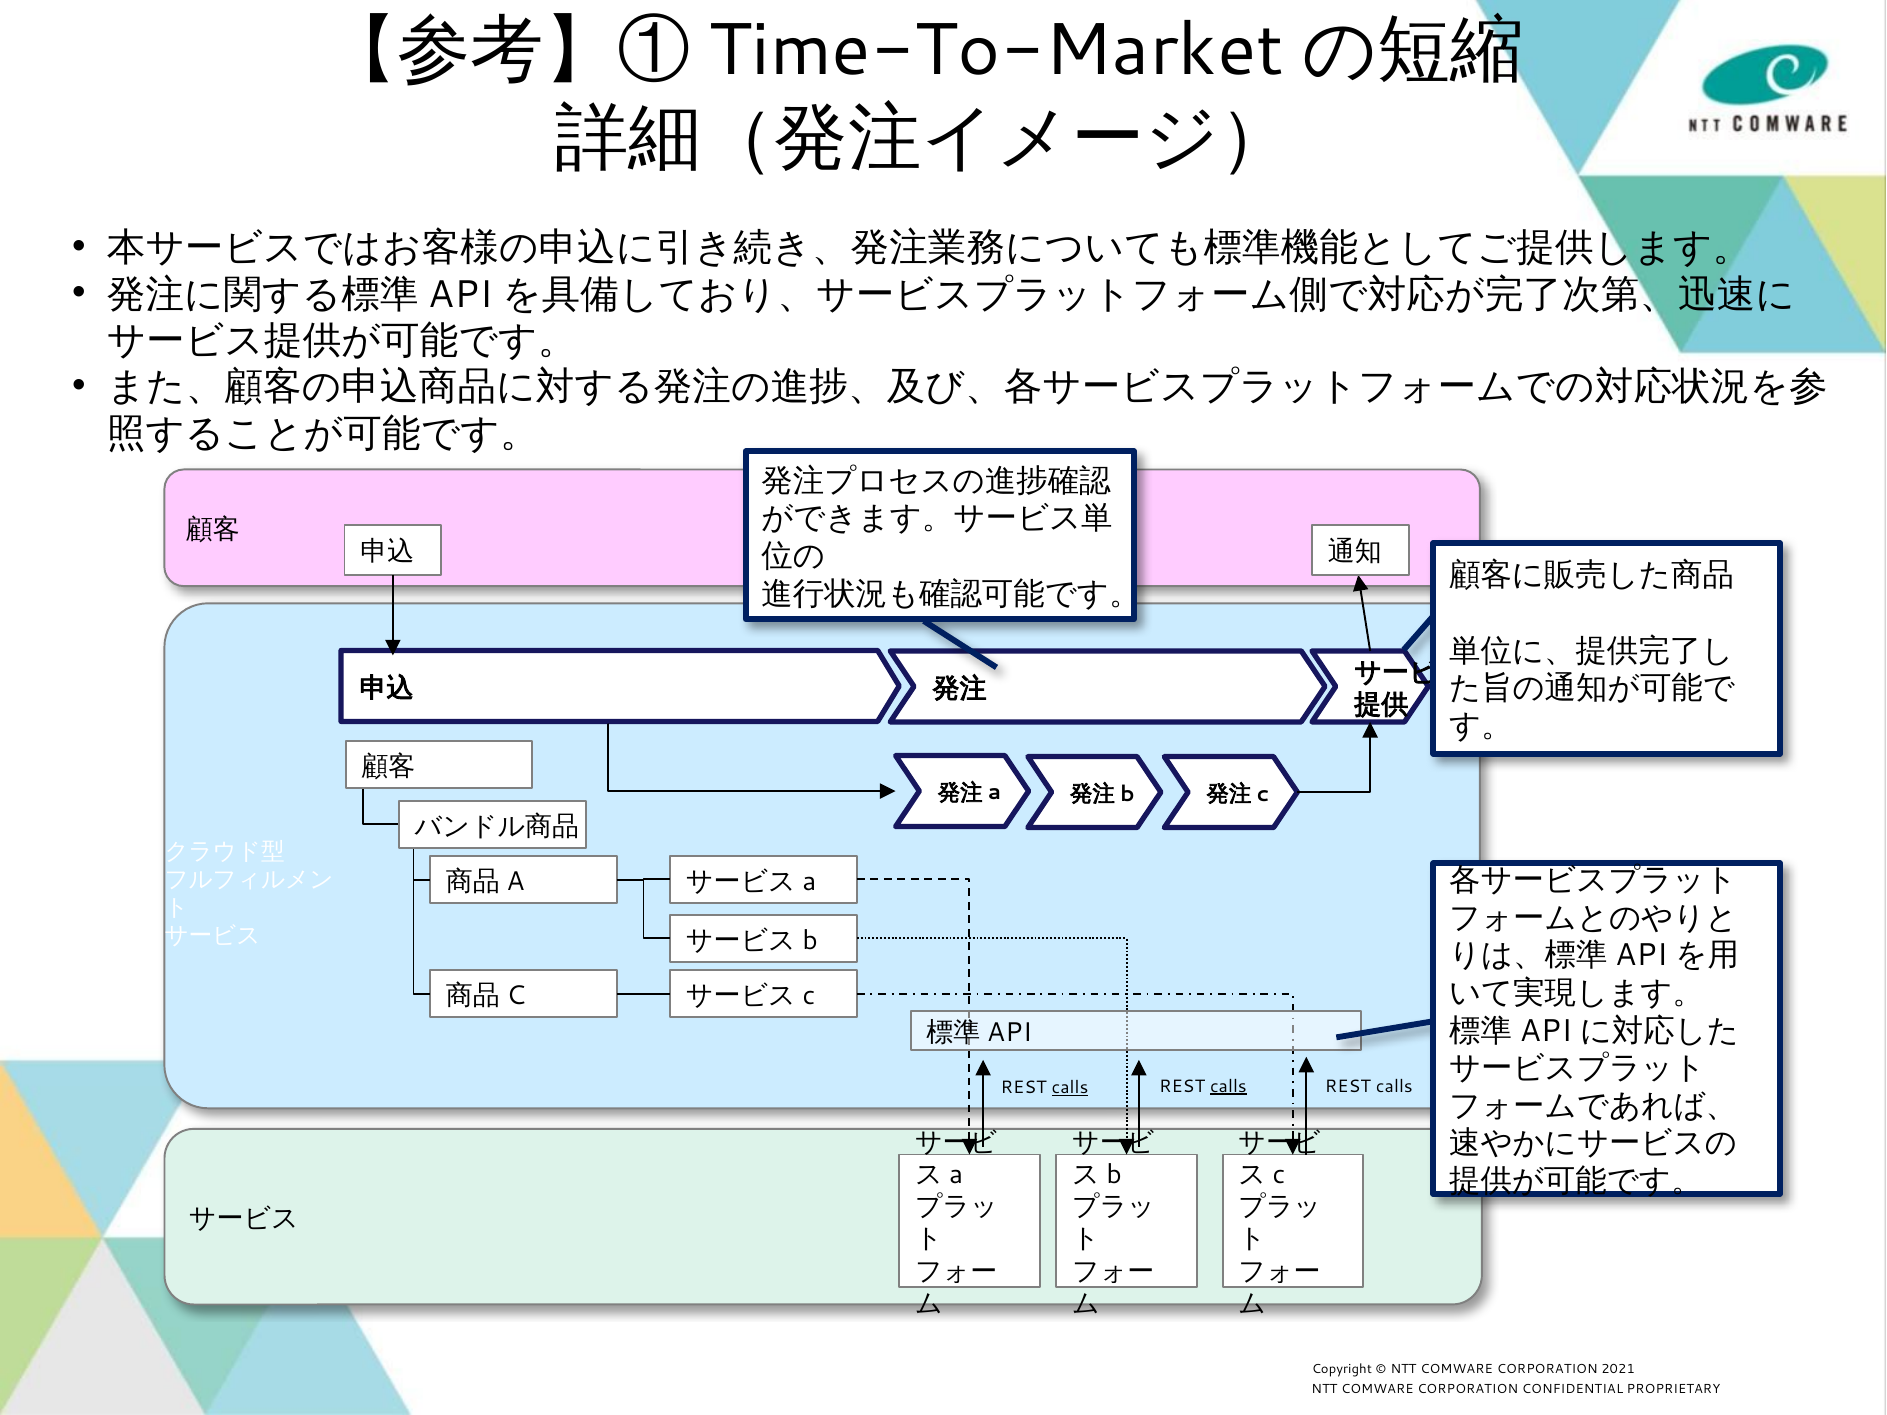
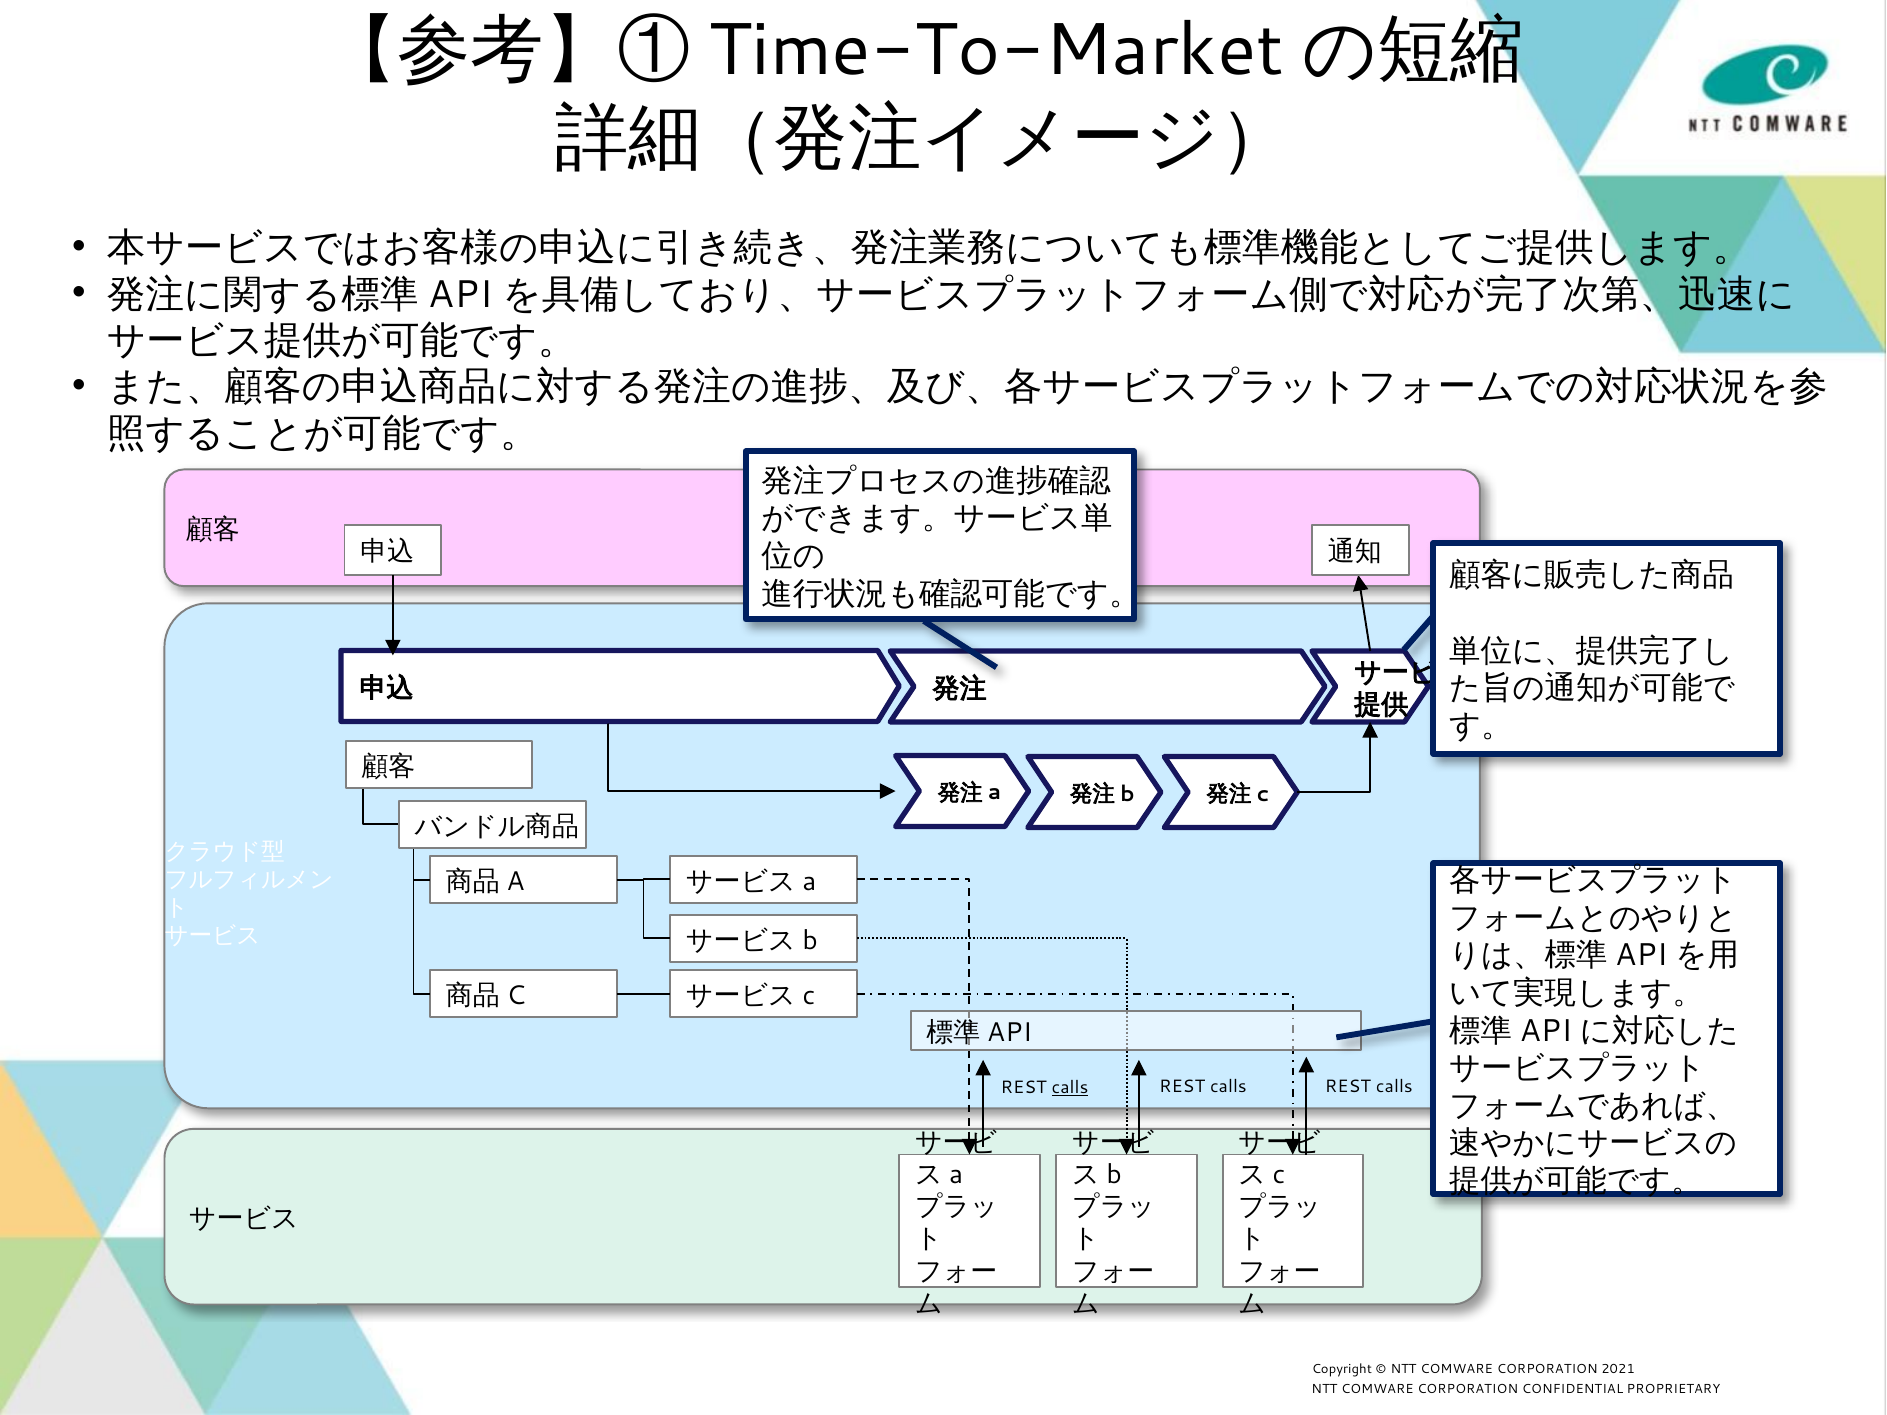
calls at (1228, 1086) underline: present -> none
